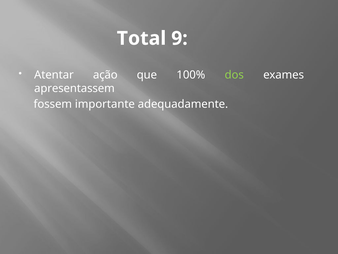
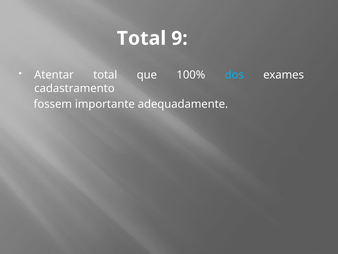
Atentar ação: ação -> total
dos colour: light green -> light blue
apresentassem: apresentassem -> cadastramento
